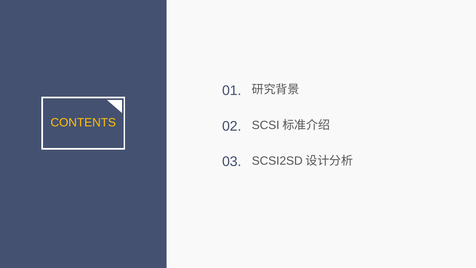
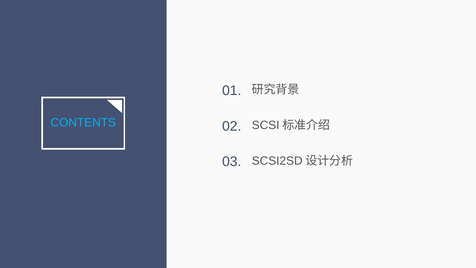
CONTENTS colour: yellow -> light blue
